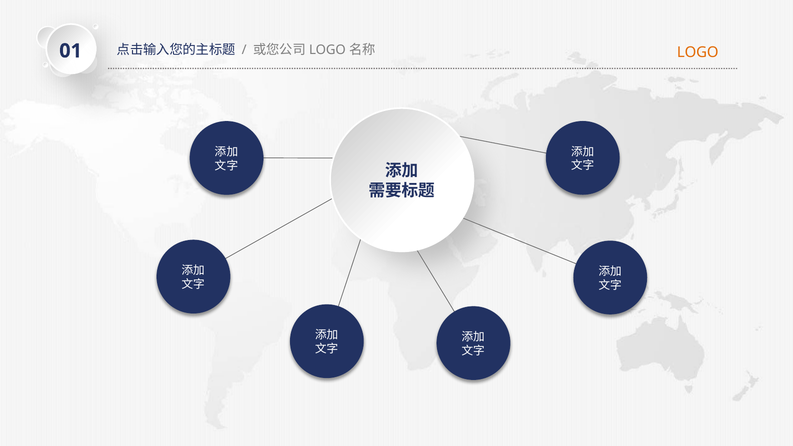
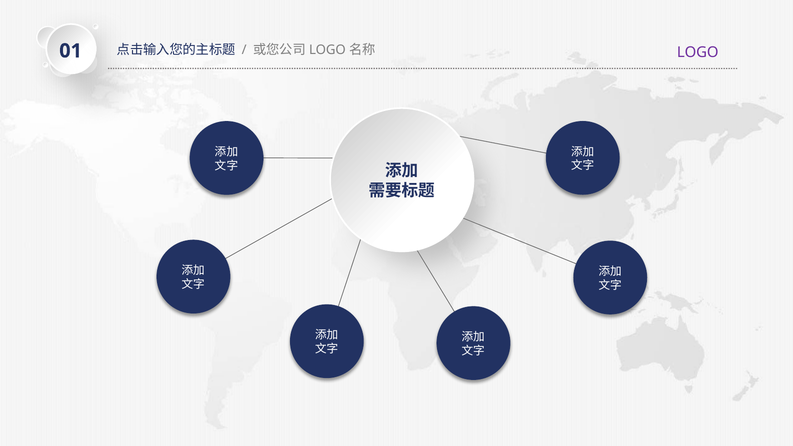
LOGO colour: orange -> purple
